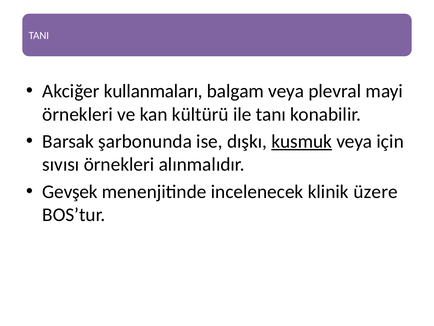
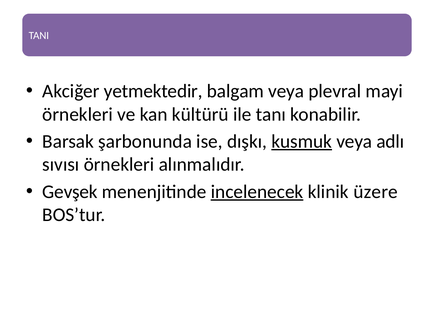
kullanmaları: kullanmaları -> yetmektedir
için: için -> adlı
incelenecek underline: none -> present
